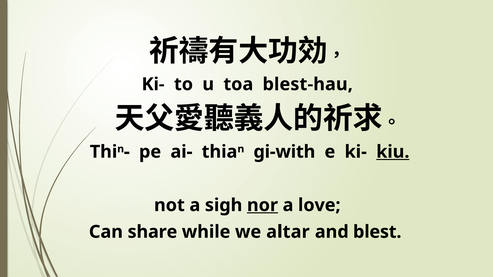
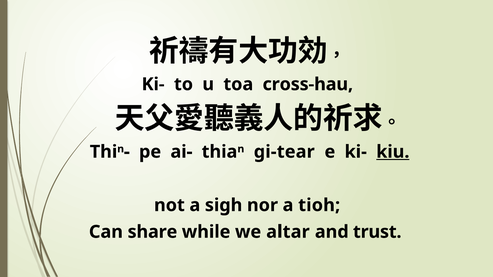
blest-hau: blest-hau -> cross-hau
gi-with: gi-with -> gi-tear
nor underline: present -> none
love: love -> tioh
blest: blest -> trust
